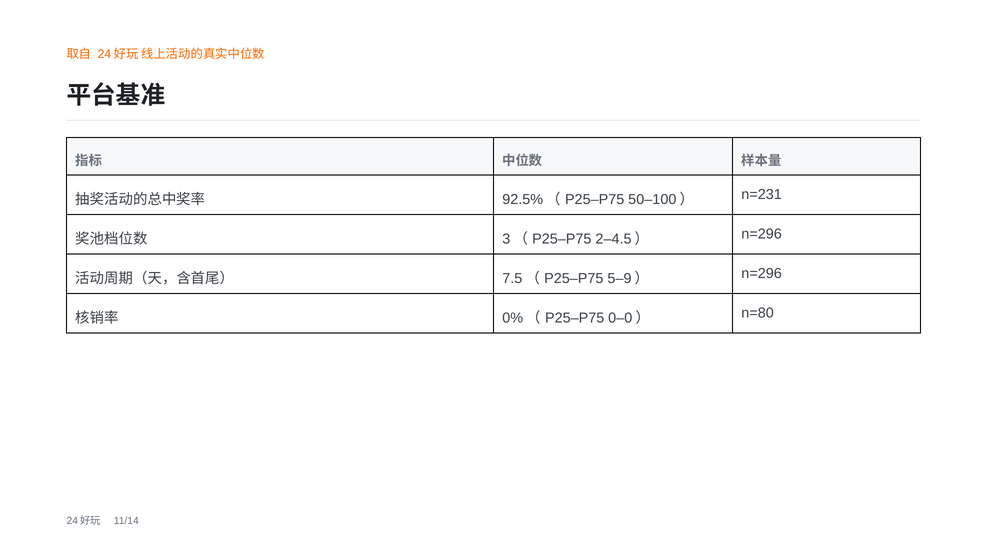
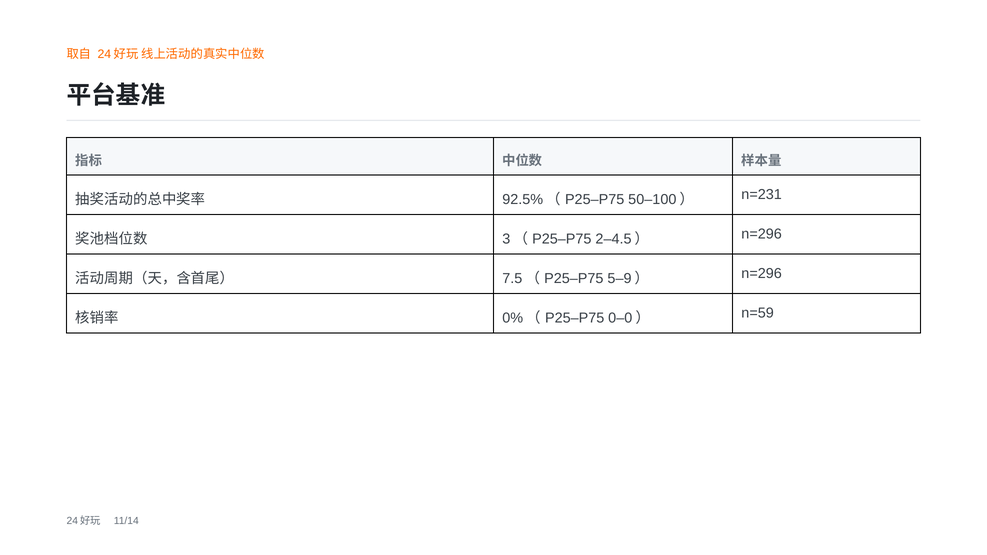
n=80: n=80 -> n=59
